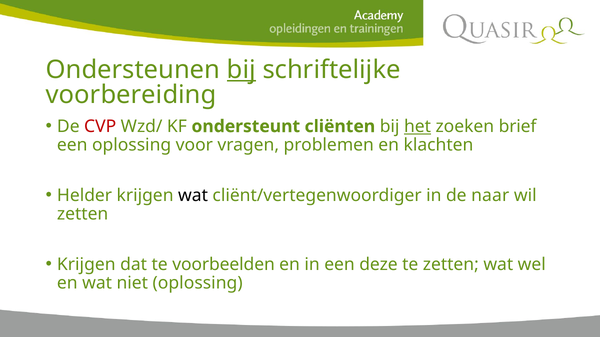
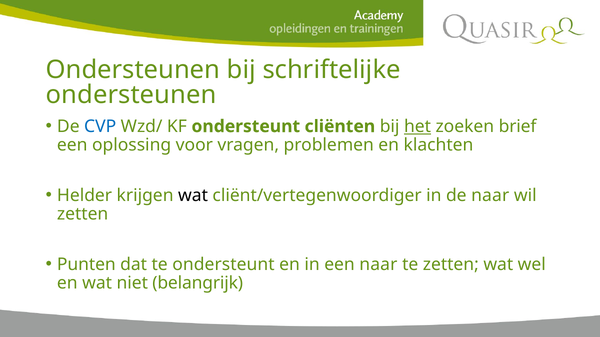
bij at (241, 70) underline: present -> none
voorbereiding at (131, 95): voorbereiding -> ondersteunen
CVP colour: red -> blue
Krijgen at (86, 265): Krijgen -> Punten
te voorbeelden: voorbeelden -> ondersteunt
een deze: deze -> naar
niet oplossing: oplossing -> belangrijk
